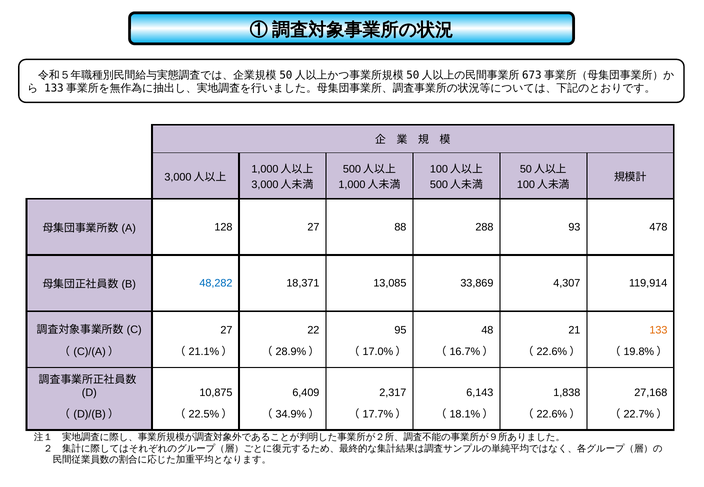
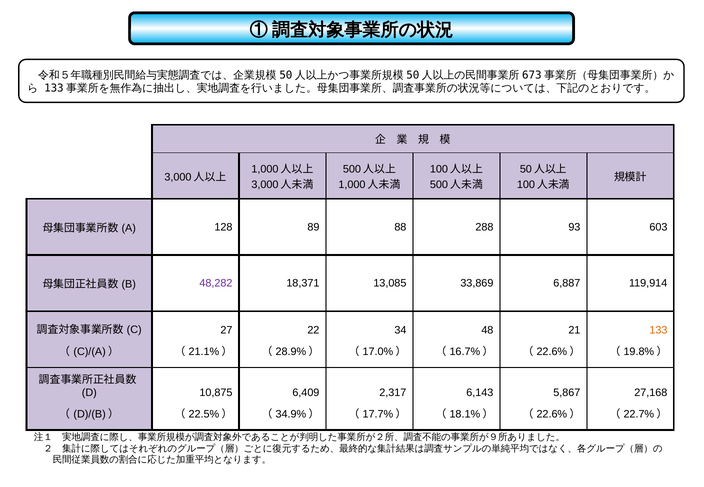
128 27: 27 -> 89
478: 478 -> 603
48,282 colour: blue -> purple
4,307: 4,307 -> 6,887
95: 95 -> 34
1,838: 1,838 -> 5,867
